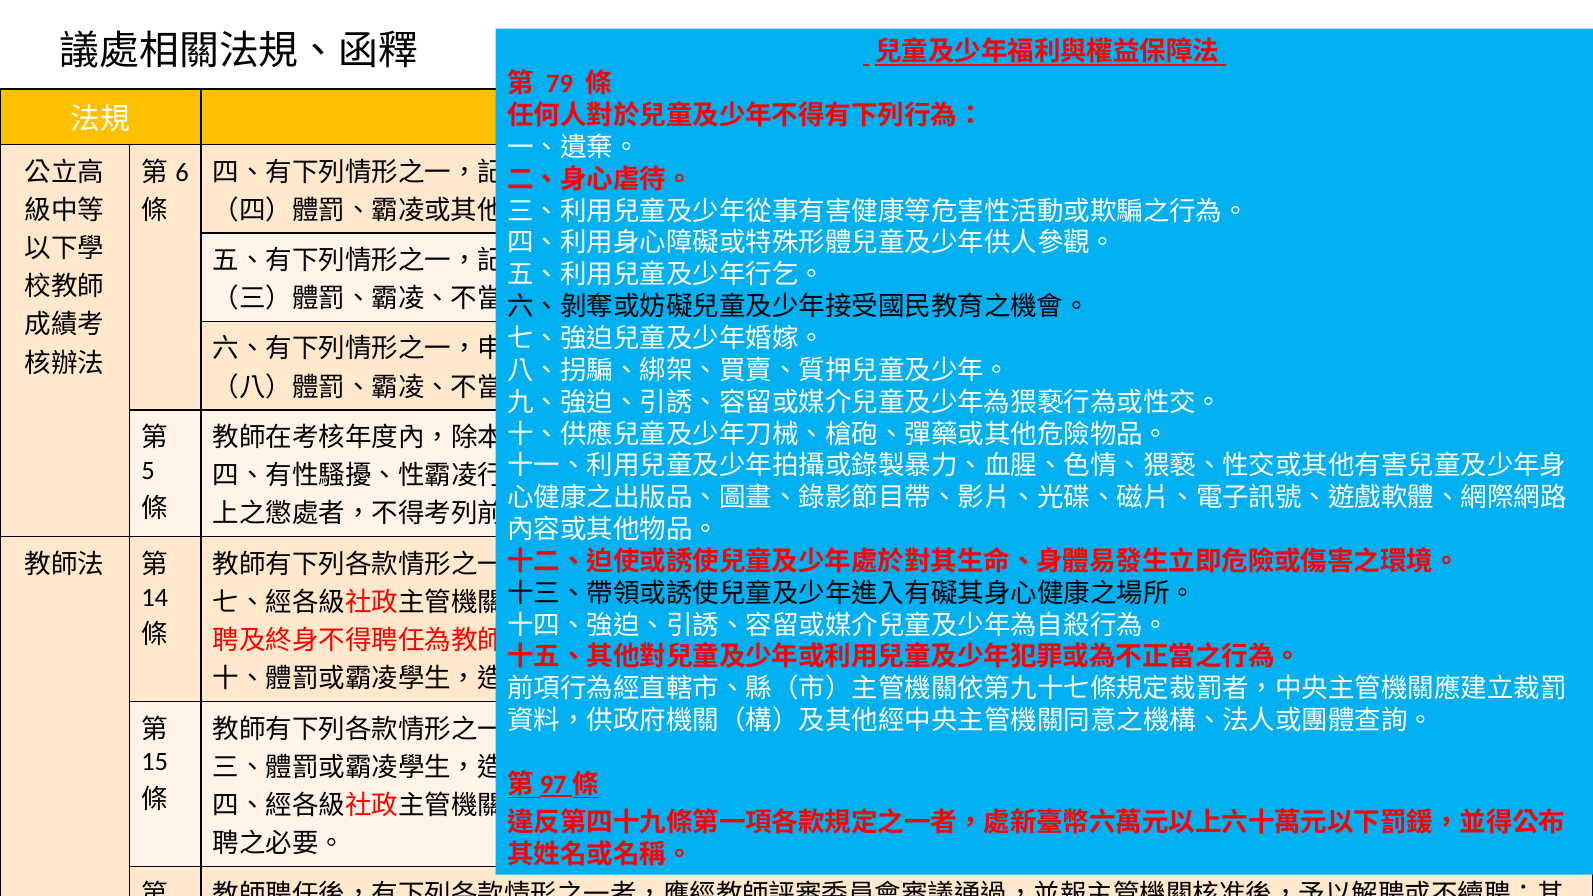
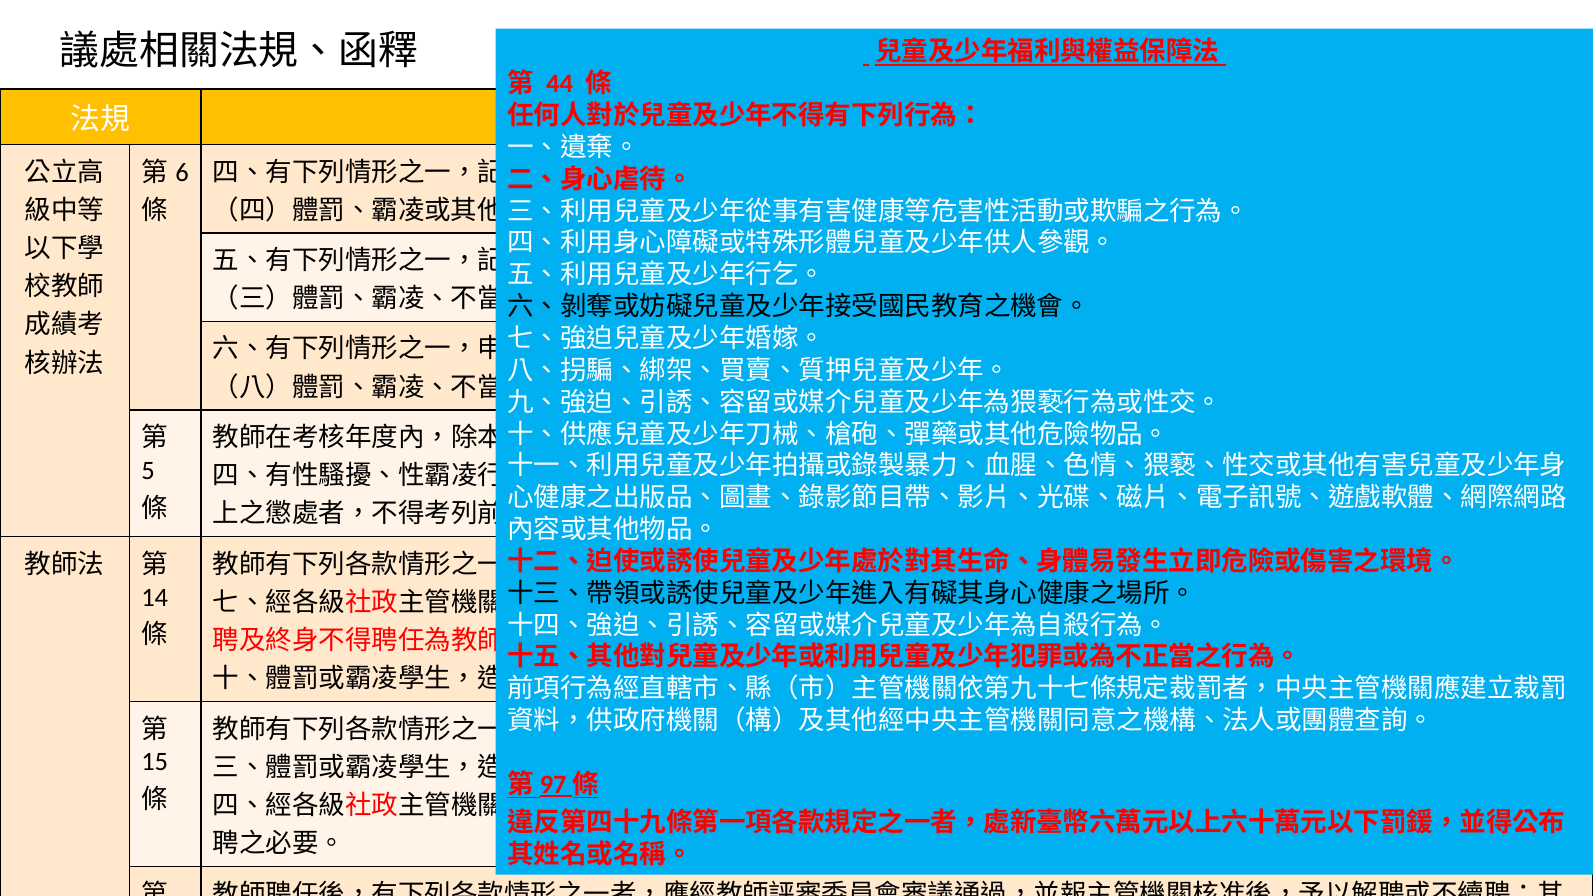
79: 79 -> 44
